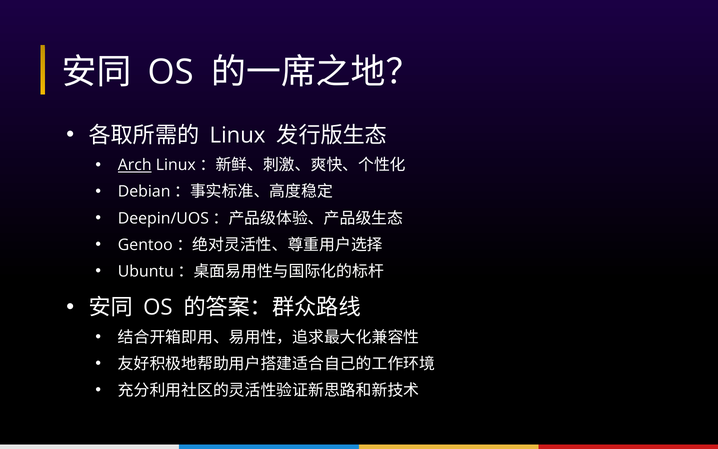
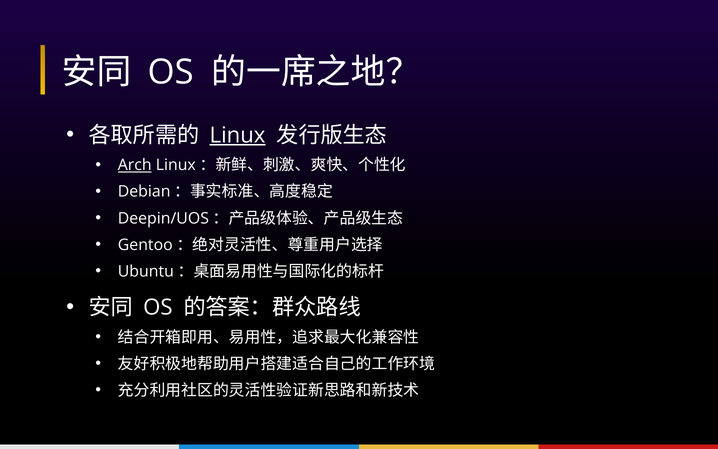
Linux underline: none -> present
